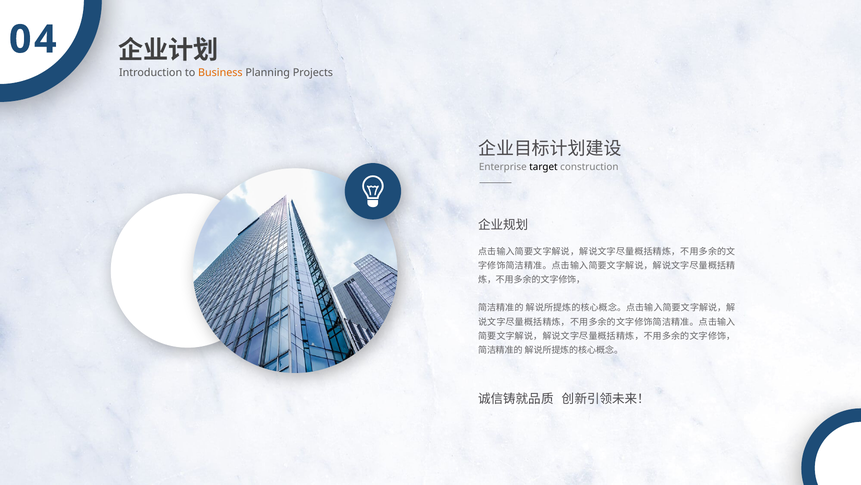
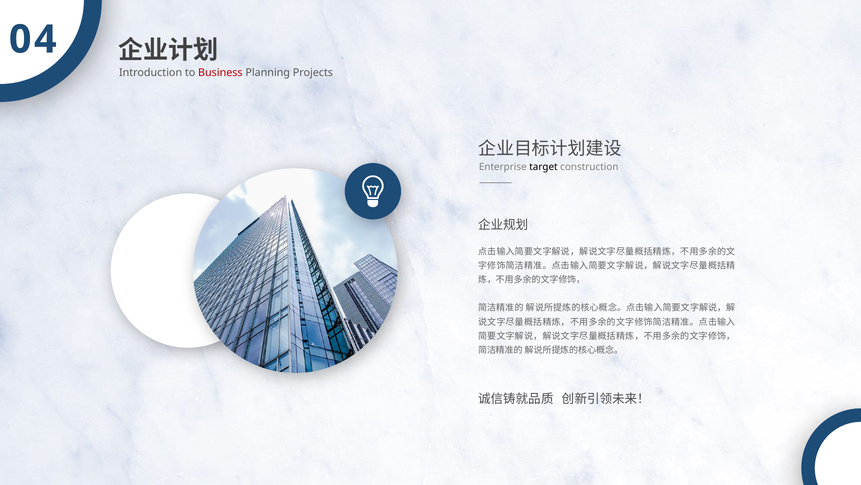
Business colour: orange -> red
